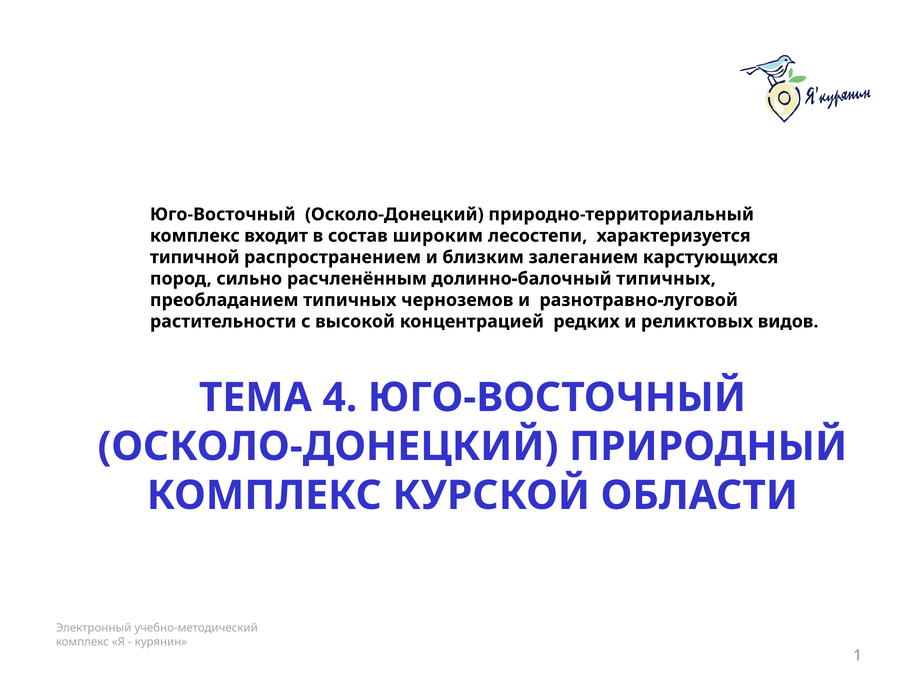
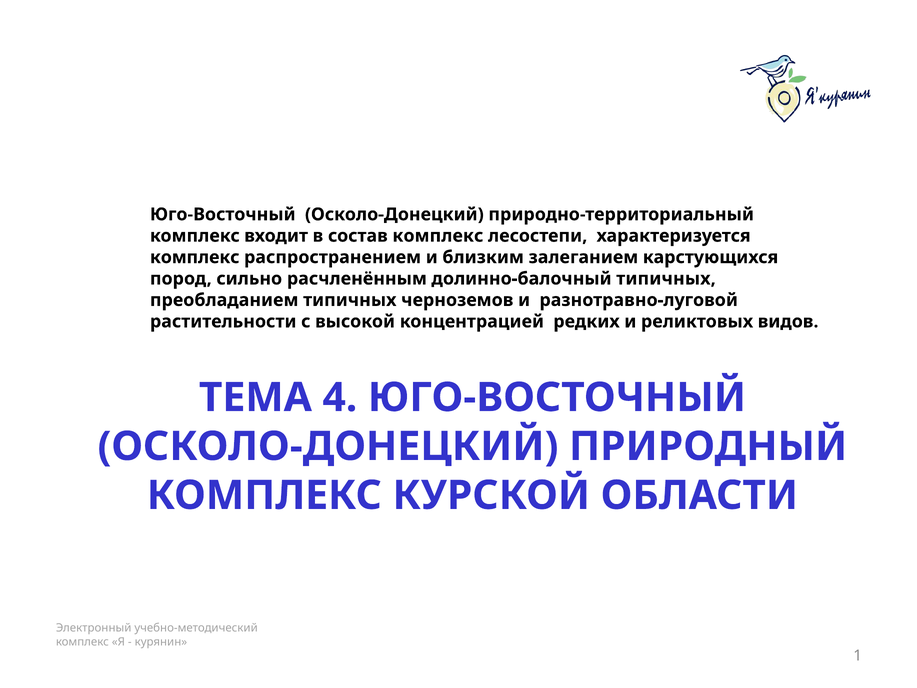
состав широким: широким -> комплекс
типичной at (195, 257): типичной -> комплекс
